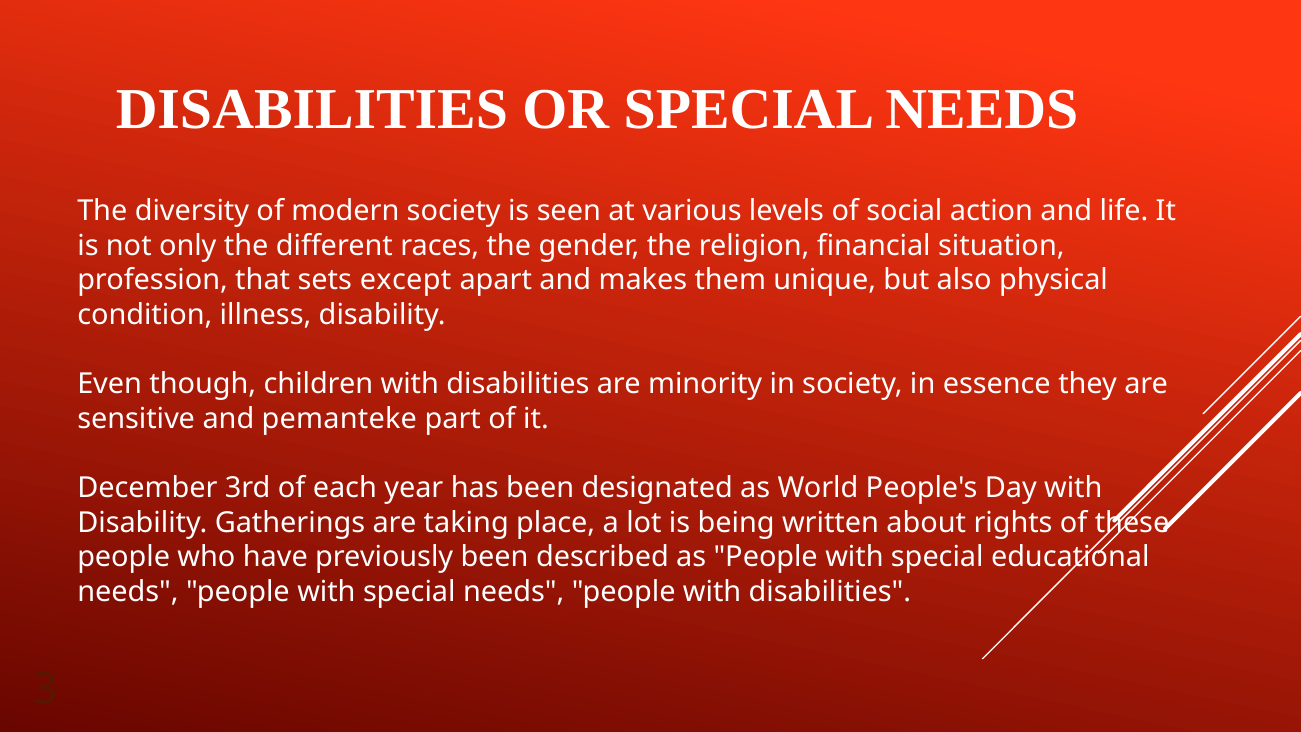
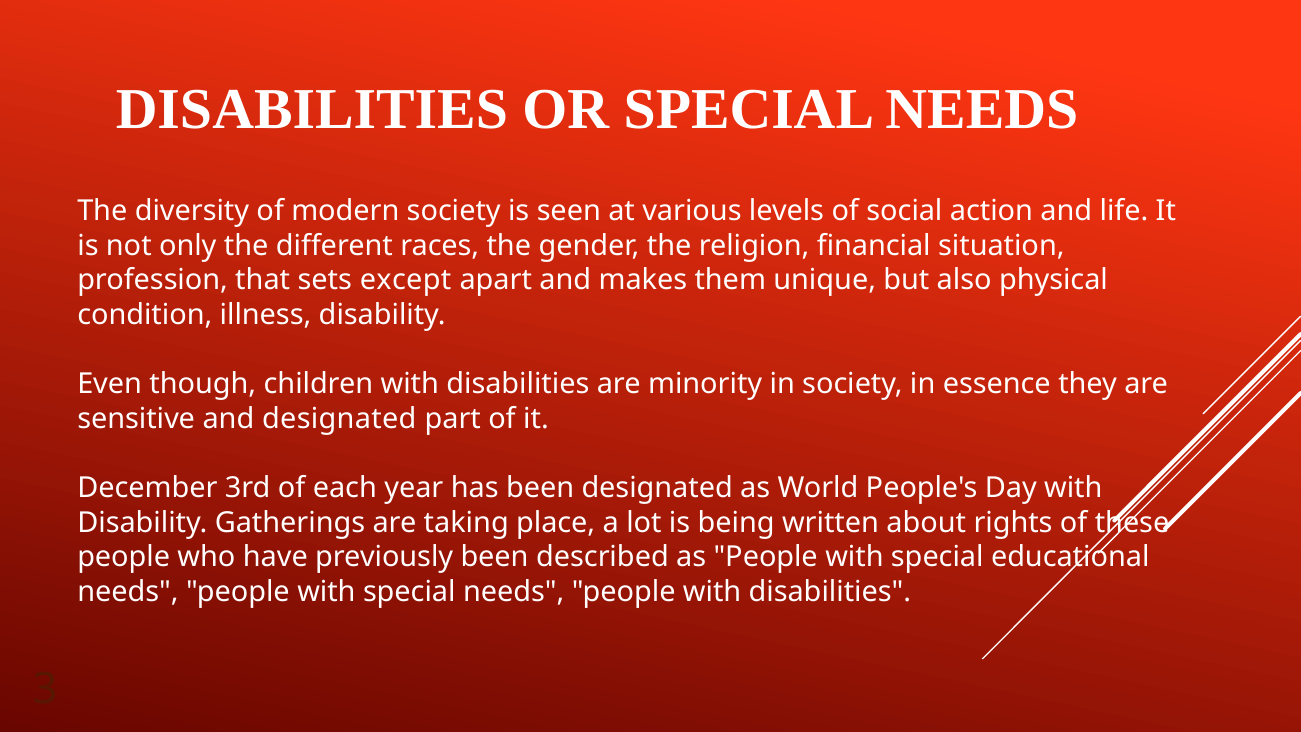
and pemanteke: pemanteke -> designated
